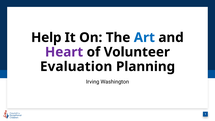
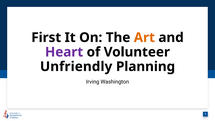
Help: Help -> First
Art colour: blue -> orange
Evaluation: Evaluation -> Unfriendly
